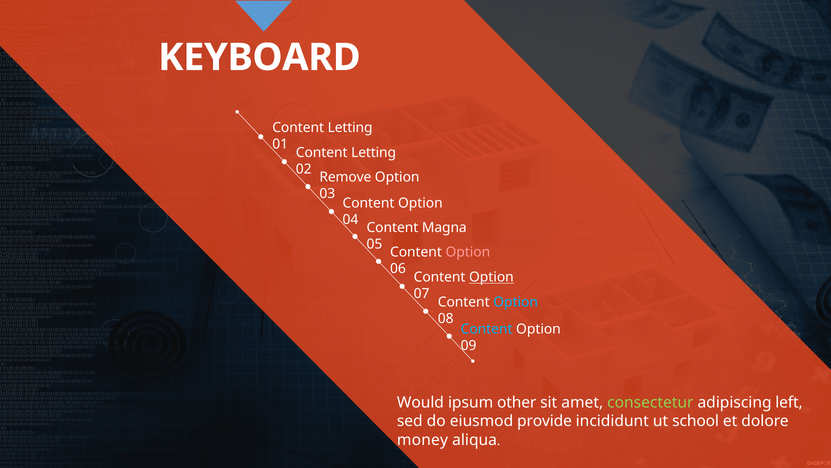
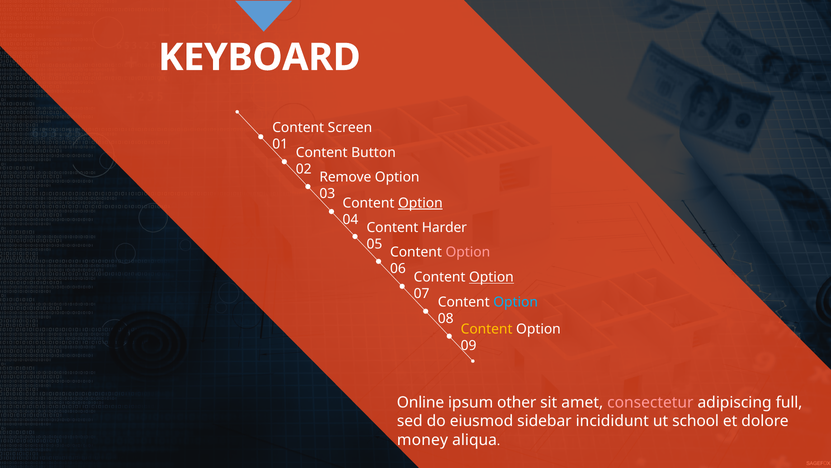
Letting at (350, 128): Letting -> Screen
Letting at (374, 152): Letting -> Button
Option at (420, 203) underline: none -> present
Magna: Magna -> Harder
Content at (487, 329) colour: light blue -> yellow
Would: Would -> Online
consectetur colour: light green -> pink
left: left -> full
provide: provide -> sidebar
